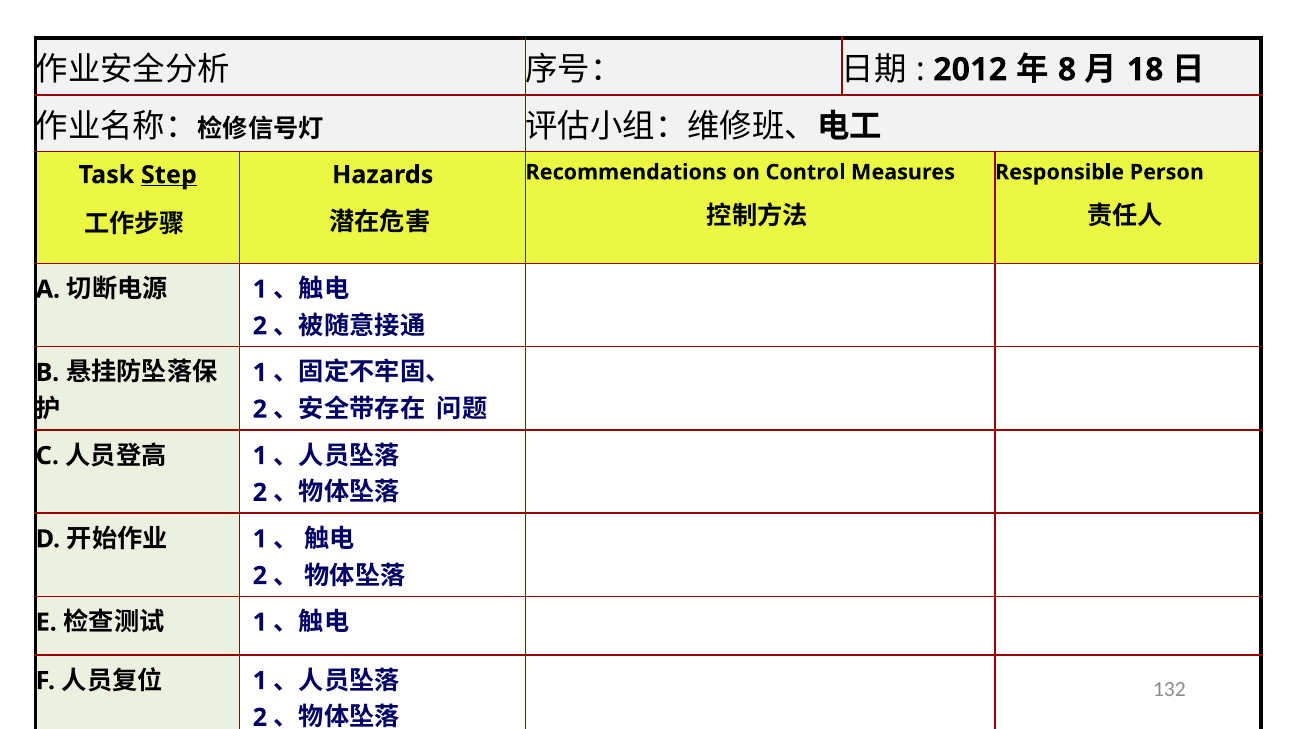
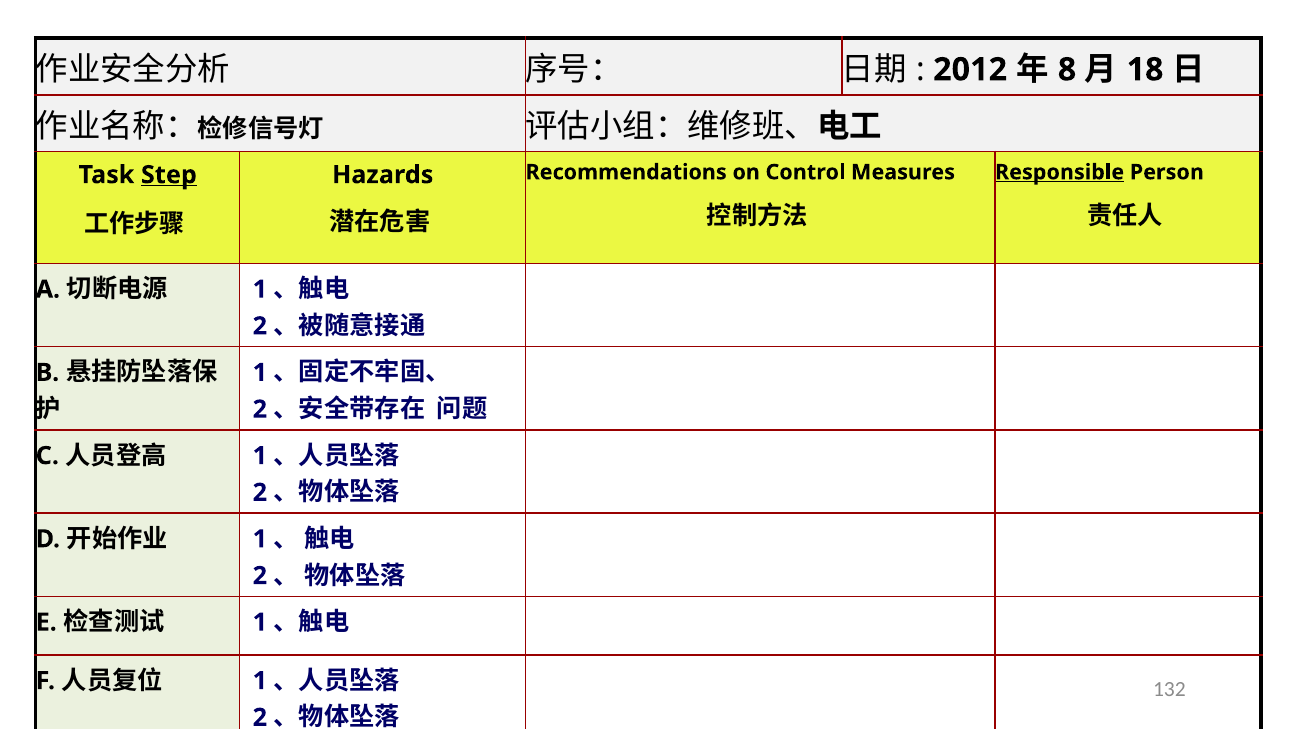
Responsible underline: none -> present
